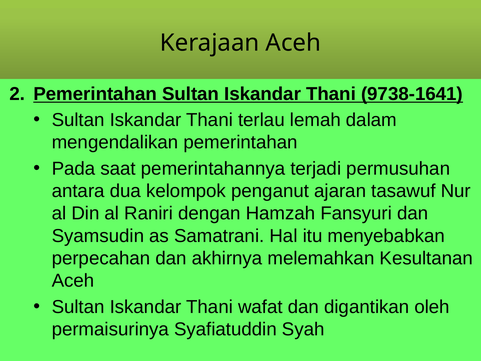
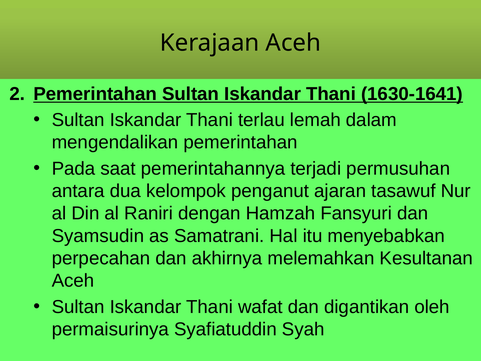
9738-1641: 9738-1641 -> 1630-1641
